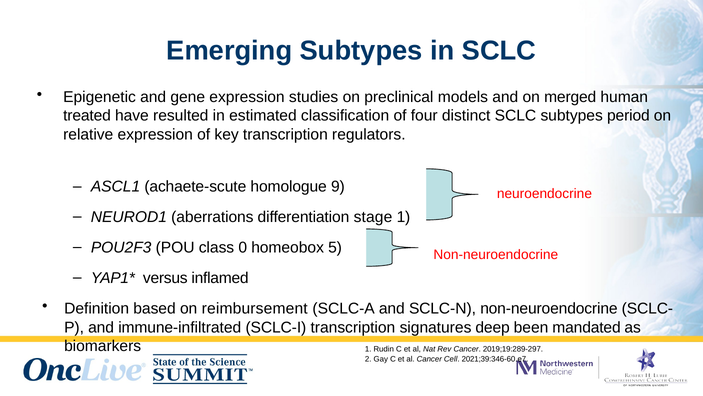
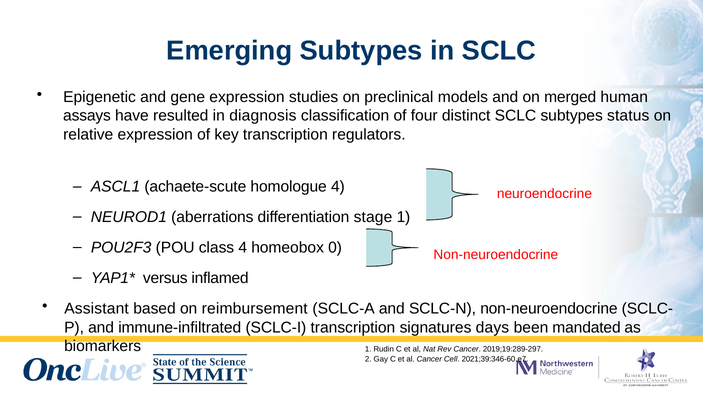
treated: treated -> assays
estimated: estimated -> diagnosis
period: period -> status
homologue 9: 9 -> 4
class 0: 0 -> 4
5: 5 -> 0
Definition: Definition -> Assistant
deep: deep -> days
